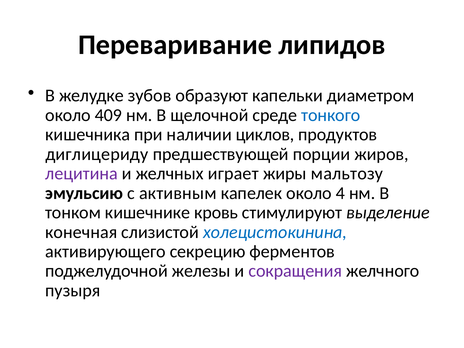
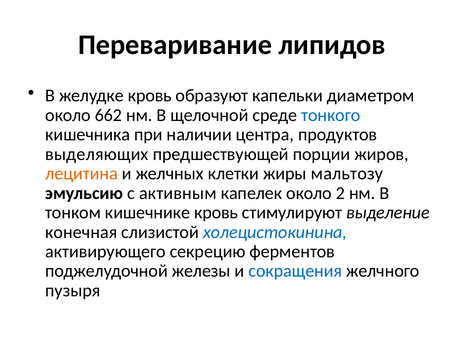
желудке зубов: зубов -> кровь
409: 409 -> 662
циклов: циклов -> центра
диглицериду: диглицериду -> выделяющих
лецитина colour: purple -> orange
играет: играет -> клетки
4: 4 -> 2
сокращения colour: purple -> blue
